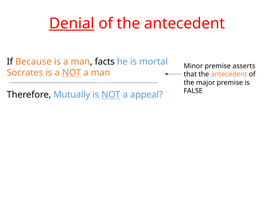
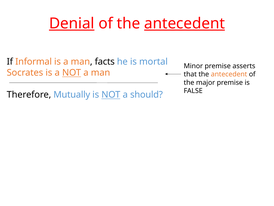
antecedent at (185, 23) underline: none -> present
Because: Because -> Informal
appeal: appeal -> should
